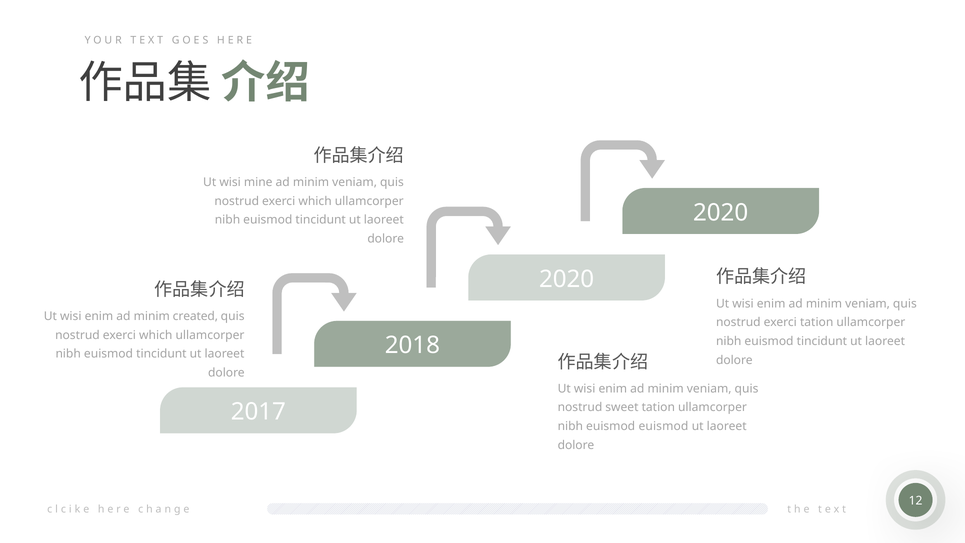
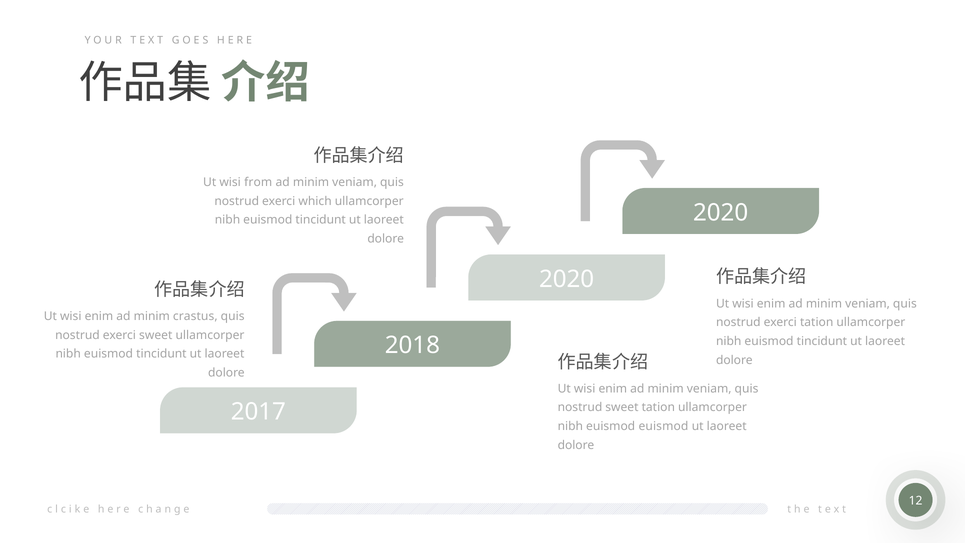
mine: mine -> from
created: created -> crastus
which at (156, 335): which -> sweet
